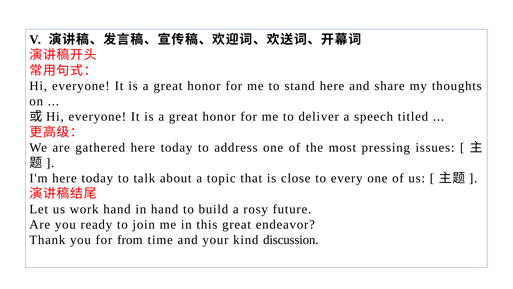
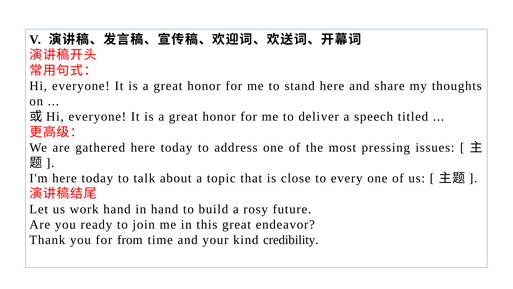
discussion: discussion -> credibility
